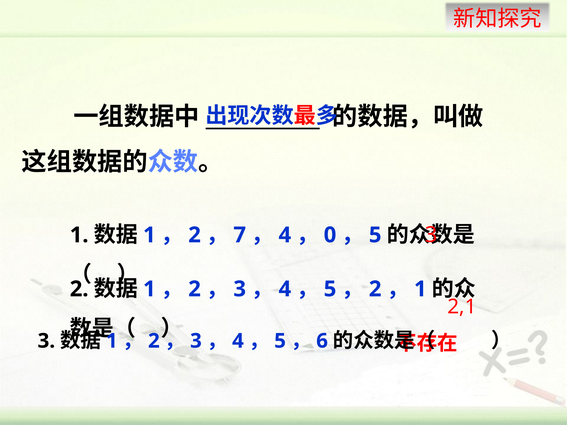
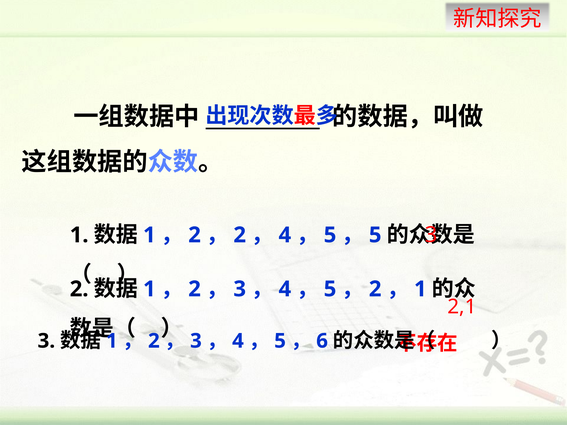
7 at (240, 235): 7 -> 2
0 at (330, 235): 0 -> 5
